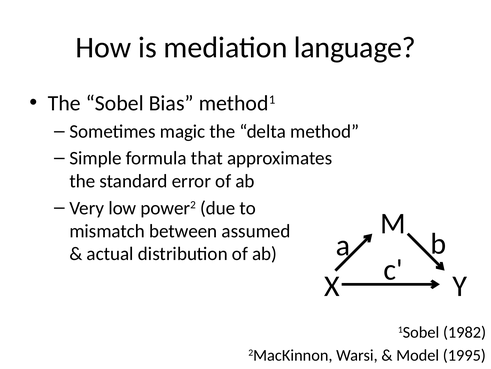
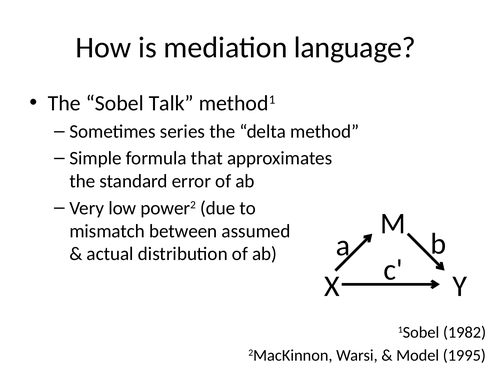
Bias: Bias -> Talk
magic: magic -> series
